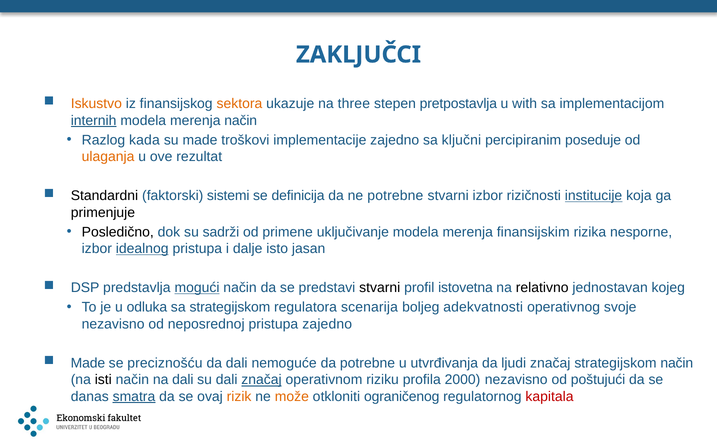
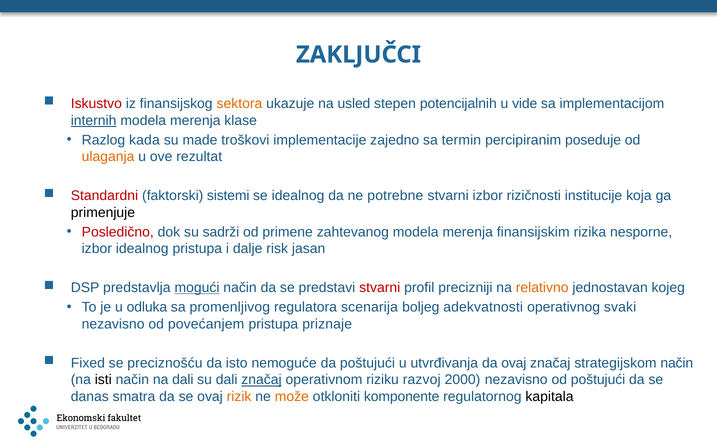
Iskustvo colour: orange -> red
three: three -> usled
pretpostavlja: pretpostavlja -> potencijalnih
with: with -> vide
merenja način: način -> klase
ključni: ključni -> termin
Standardni colour: black -> red
se definicija: definicija -> idealnog
institucije underline: present -> none
Posledično colour: black -> red
uključivanje: uključivanje -> zahtevanog
idealnog at (142, 249) underline: present -> none
isto: isto -> risk
stvarni at (380, 288) colour: black -> red
istovetna: istovetna -> precizniji
relativno colour: black -> orange
sa strategijskom: strategijskom -> promenljivog
svoje: svoje -> svaki
neposrednoj: neposrednoj -> povećanjem
pristupa zajedno: zajedno -> priznaje
Made at (88, 363): Made -> Fixed
da dali: dali -> isto
da potrebne: potrebne -> poštujući
da ljudi: ljudi -> ovaj
profila: profila -> razvoj
smatra underline: present -> none
ograničenog: ograničenog -> komponente
kapitala colour: red -> black
